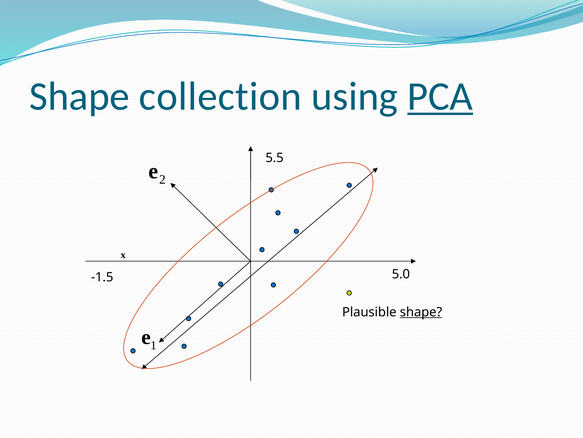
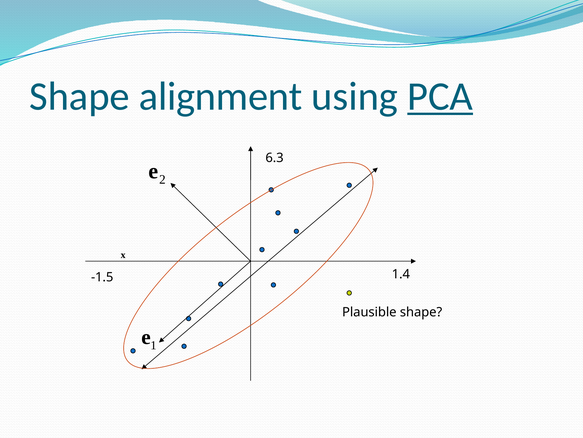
collection: collection -> alignment
5.5: 5.5 -> 6.3
5.0: 5.0 -> 1.4
shape at (421, 312) underline: present -> none
